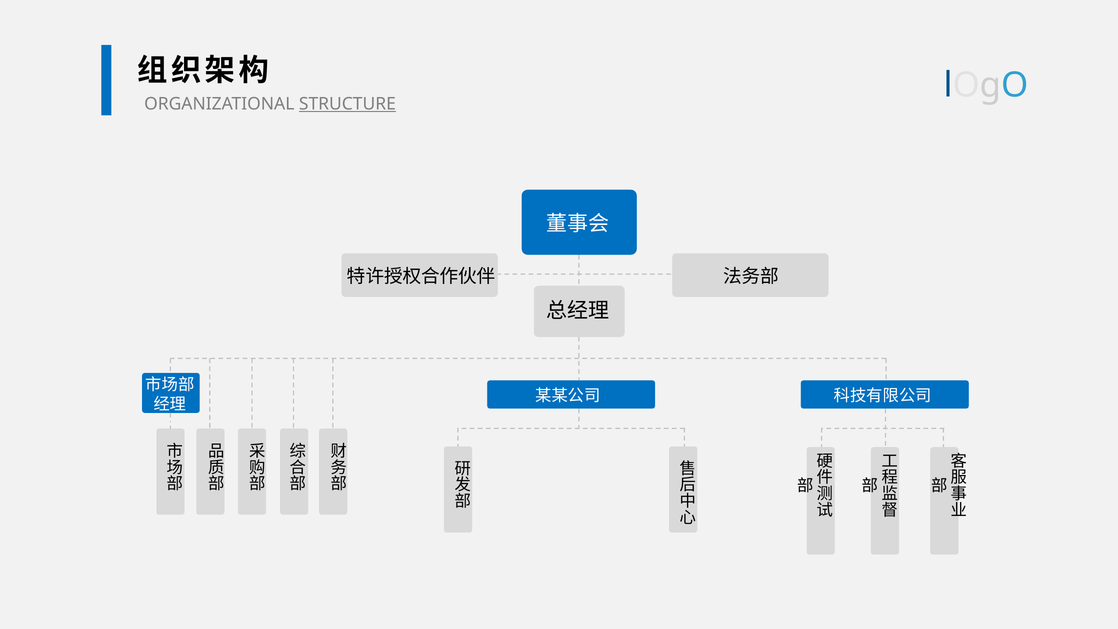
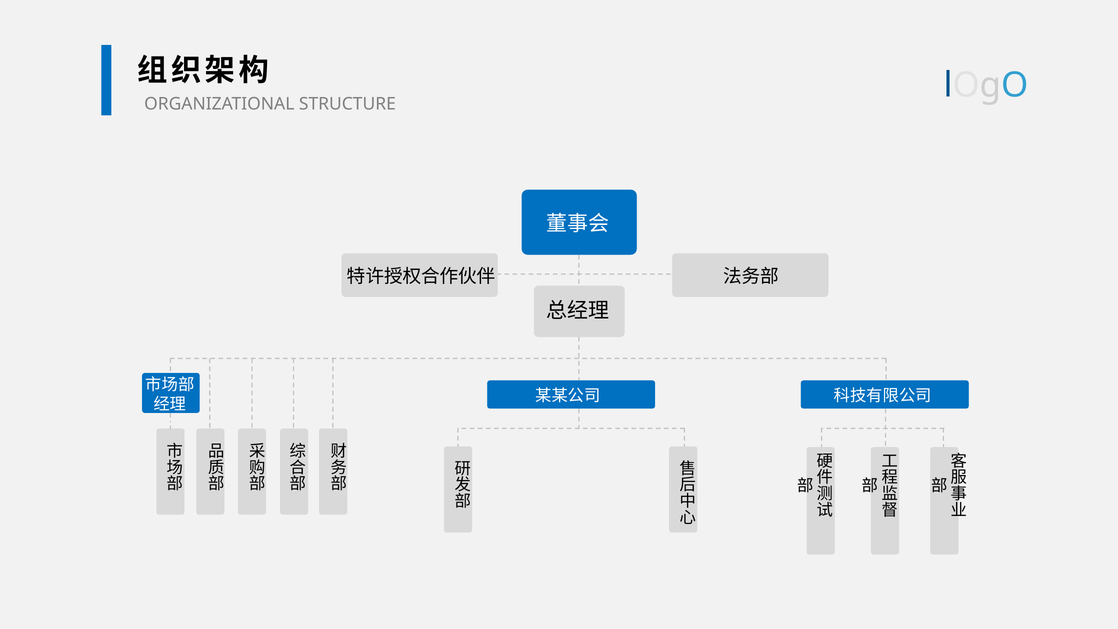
STRUCTURE underline: present -> none
